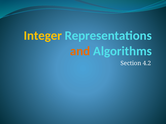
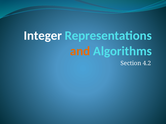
Integer colour: yellow -> white
